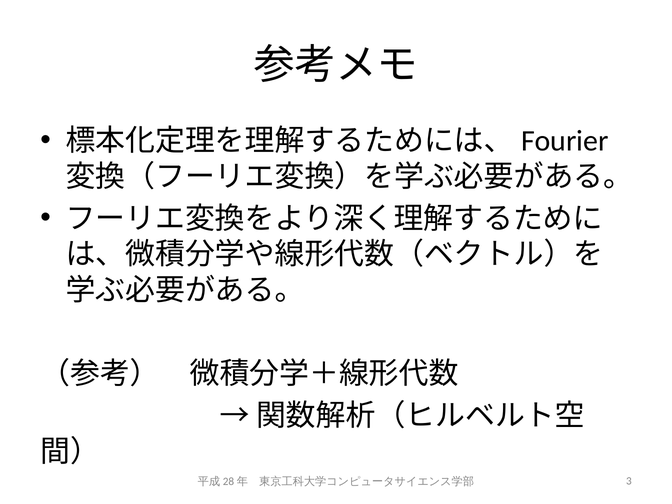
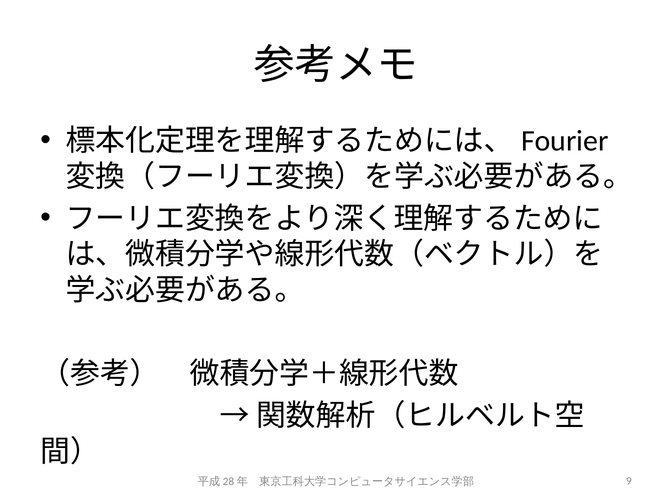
3: 3 -> 9
